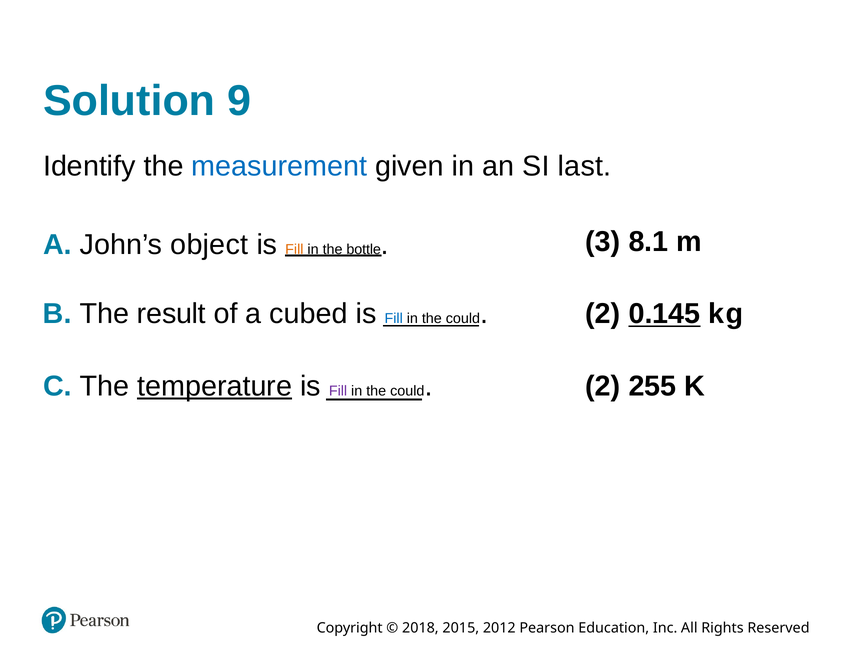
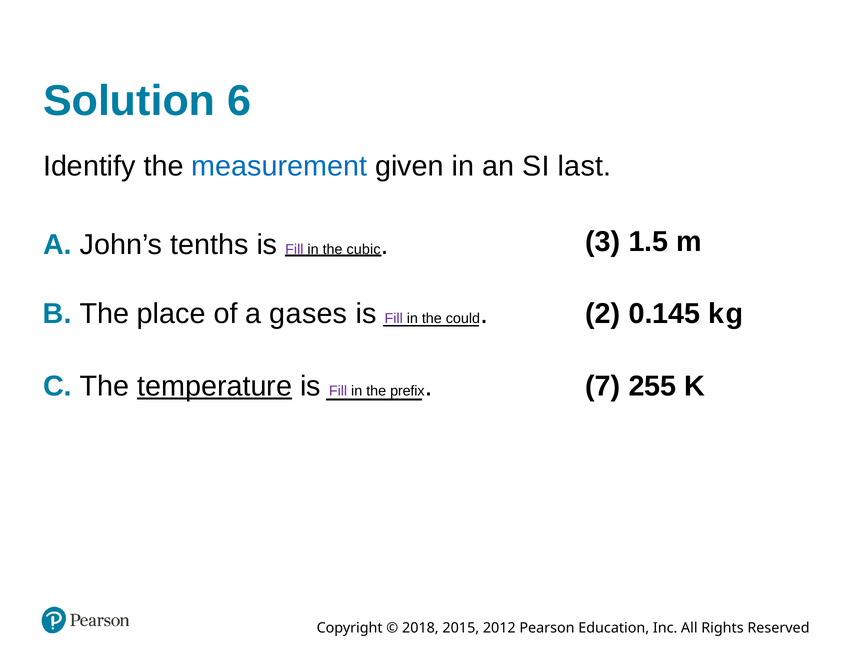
9: 9 -> 6
object: object -> tenths
Fill at (294, 250) colour: orange -> purple
bottle: bottle -> cubic
8.1: 8.1 -> 1.5
result: result -> place
cubed: cubed -> gases
Fill at (394, 318) colour: blue -> purple
0.145 underline: present -> none
could at (407, 390): could -> prefix
2 at (603, 386): 2 -> 7
